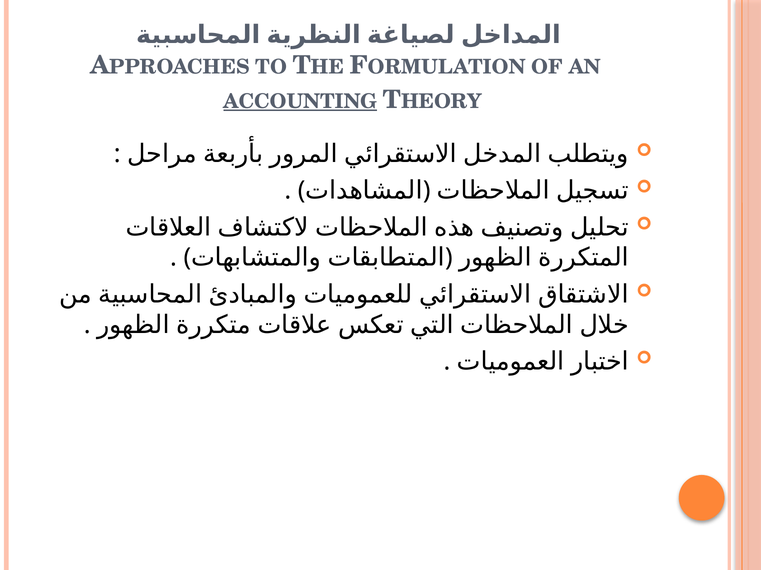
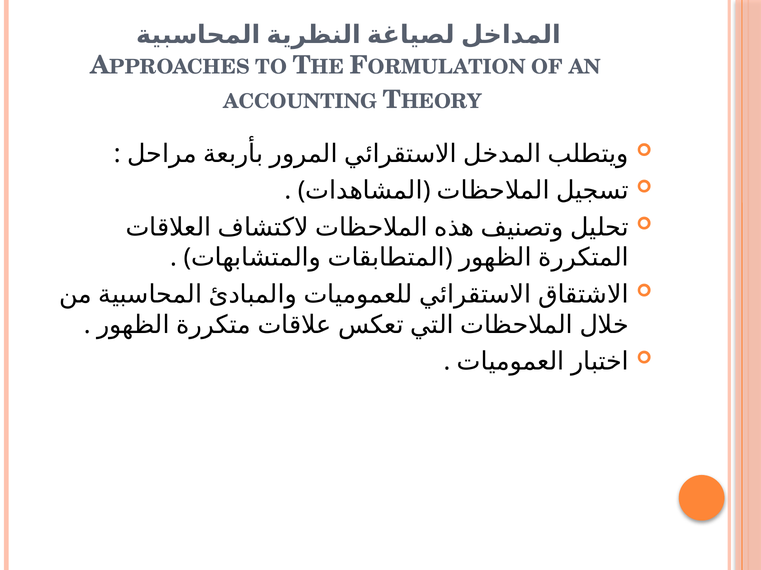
ACCOUNTING underline: present -> none
